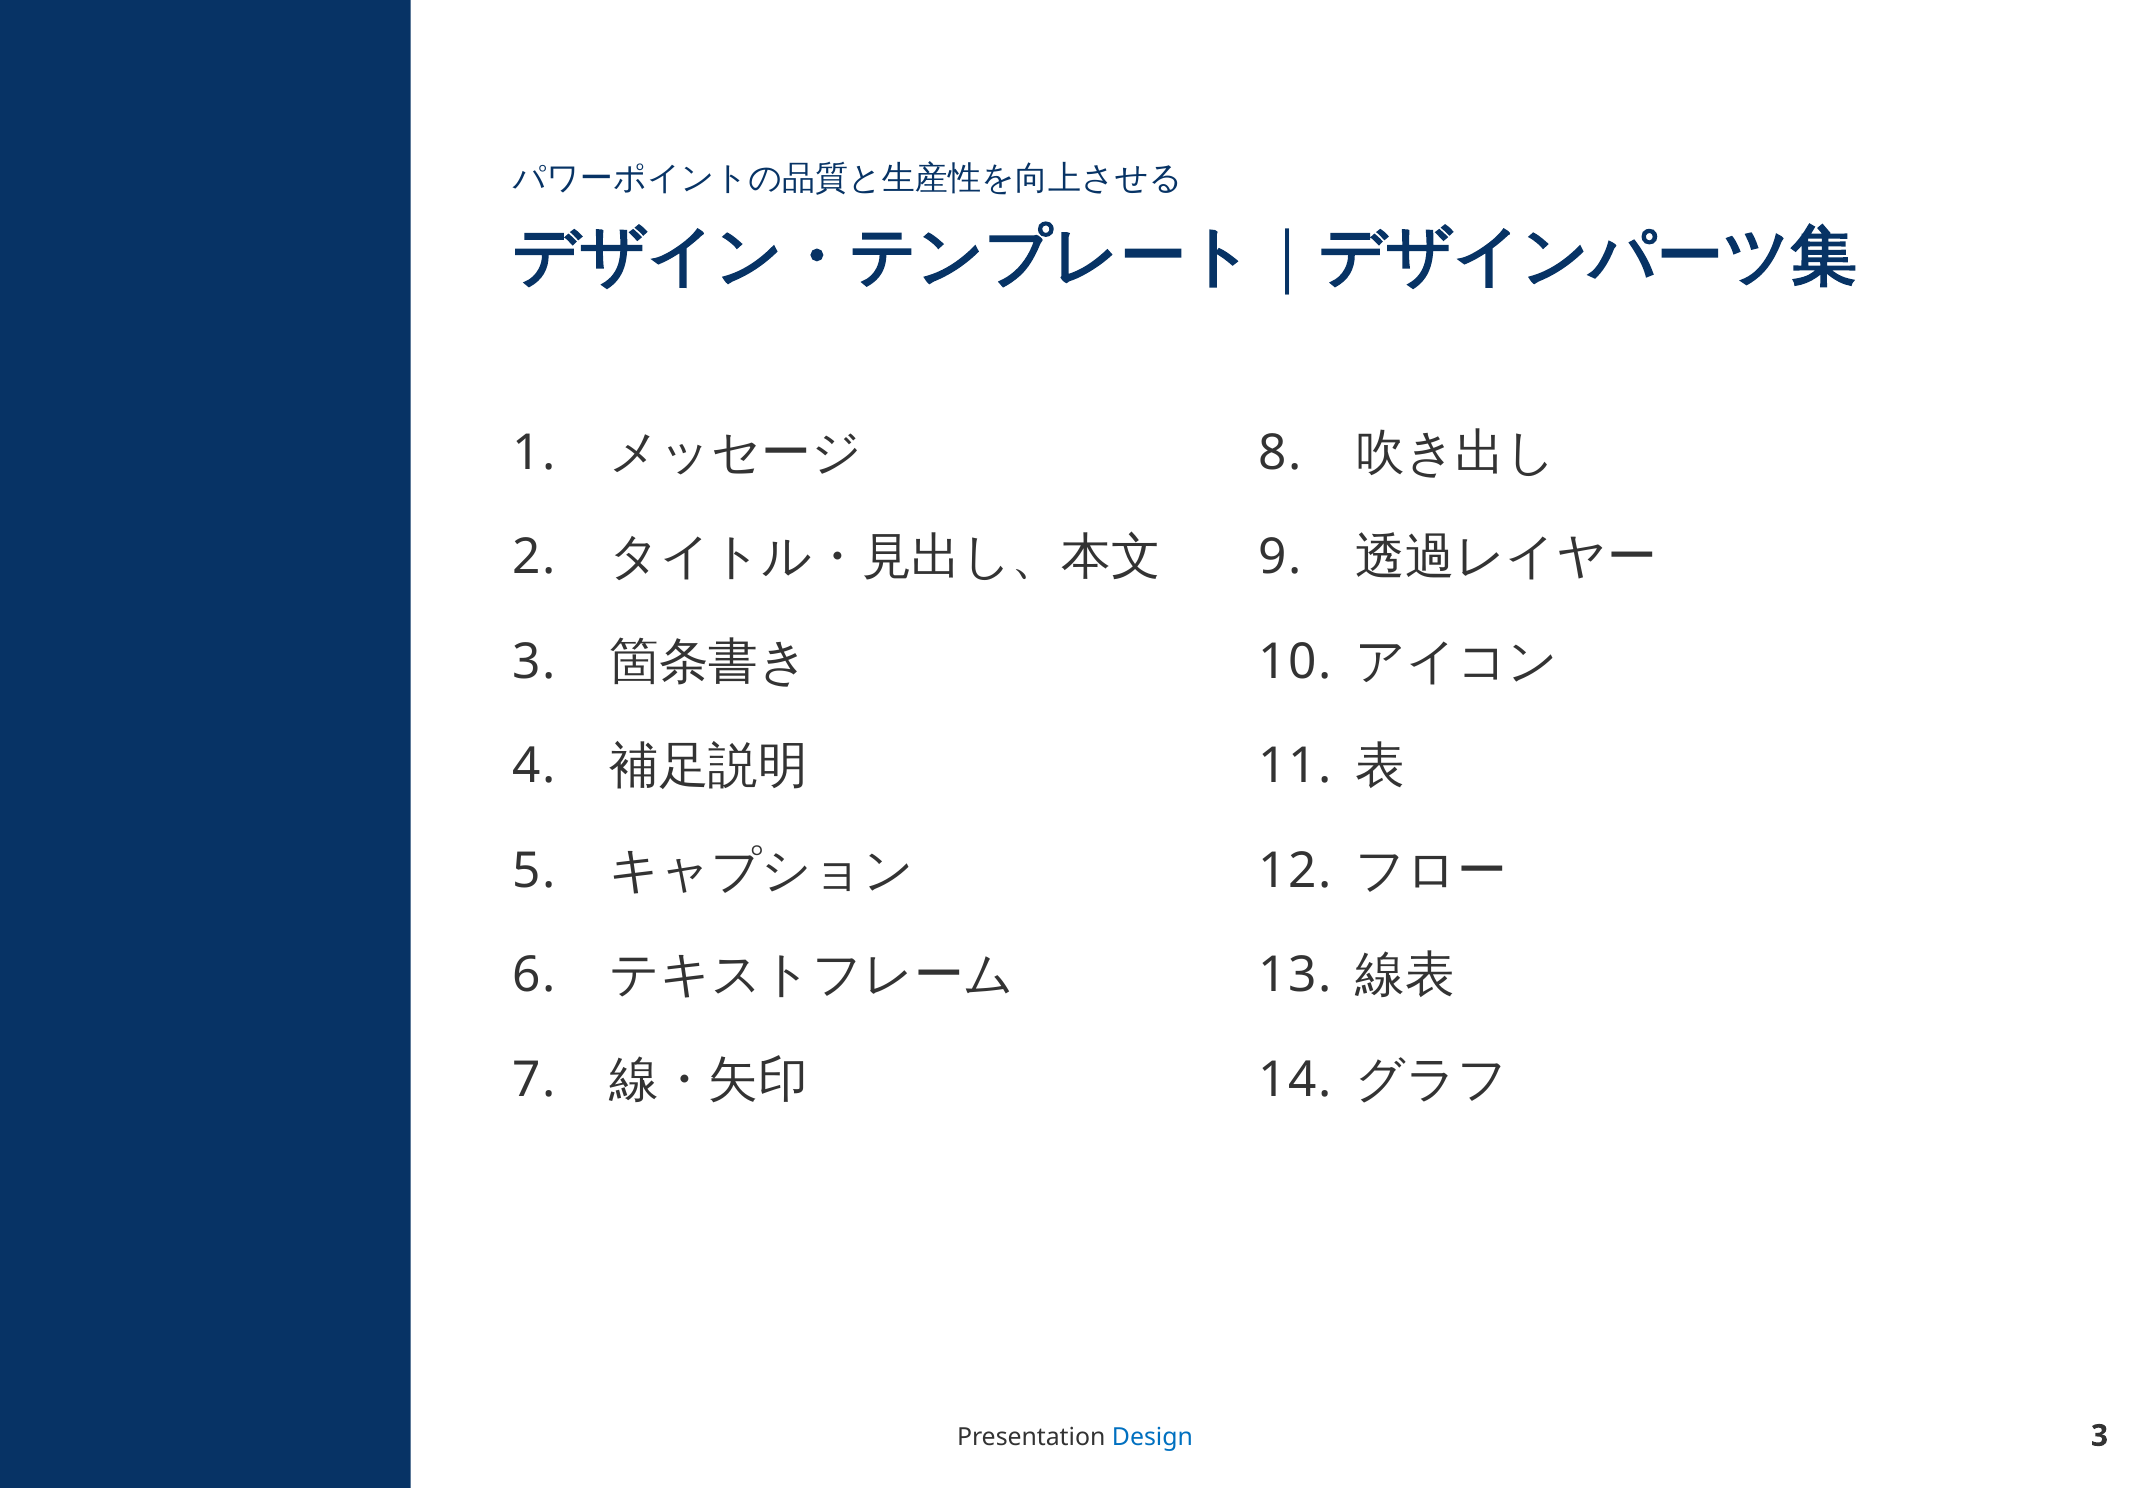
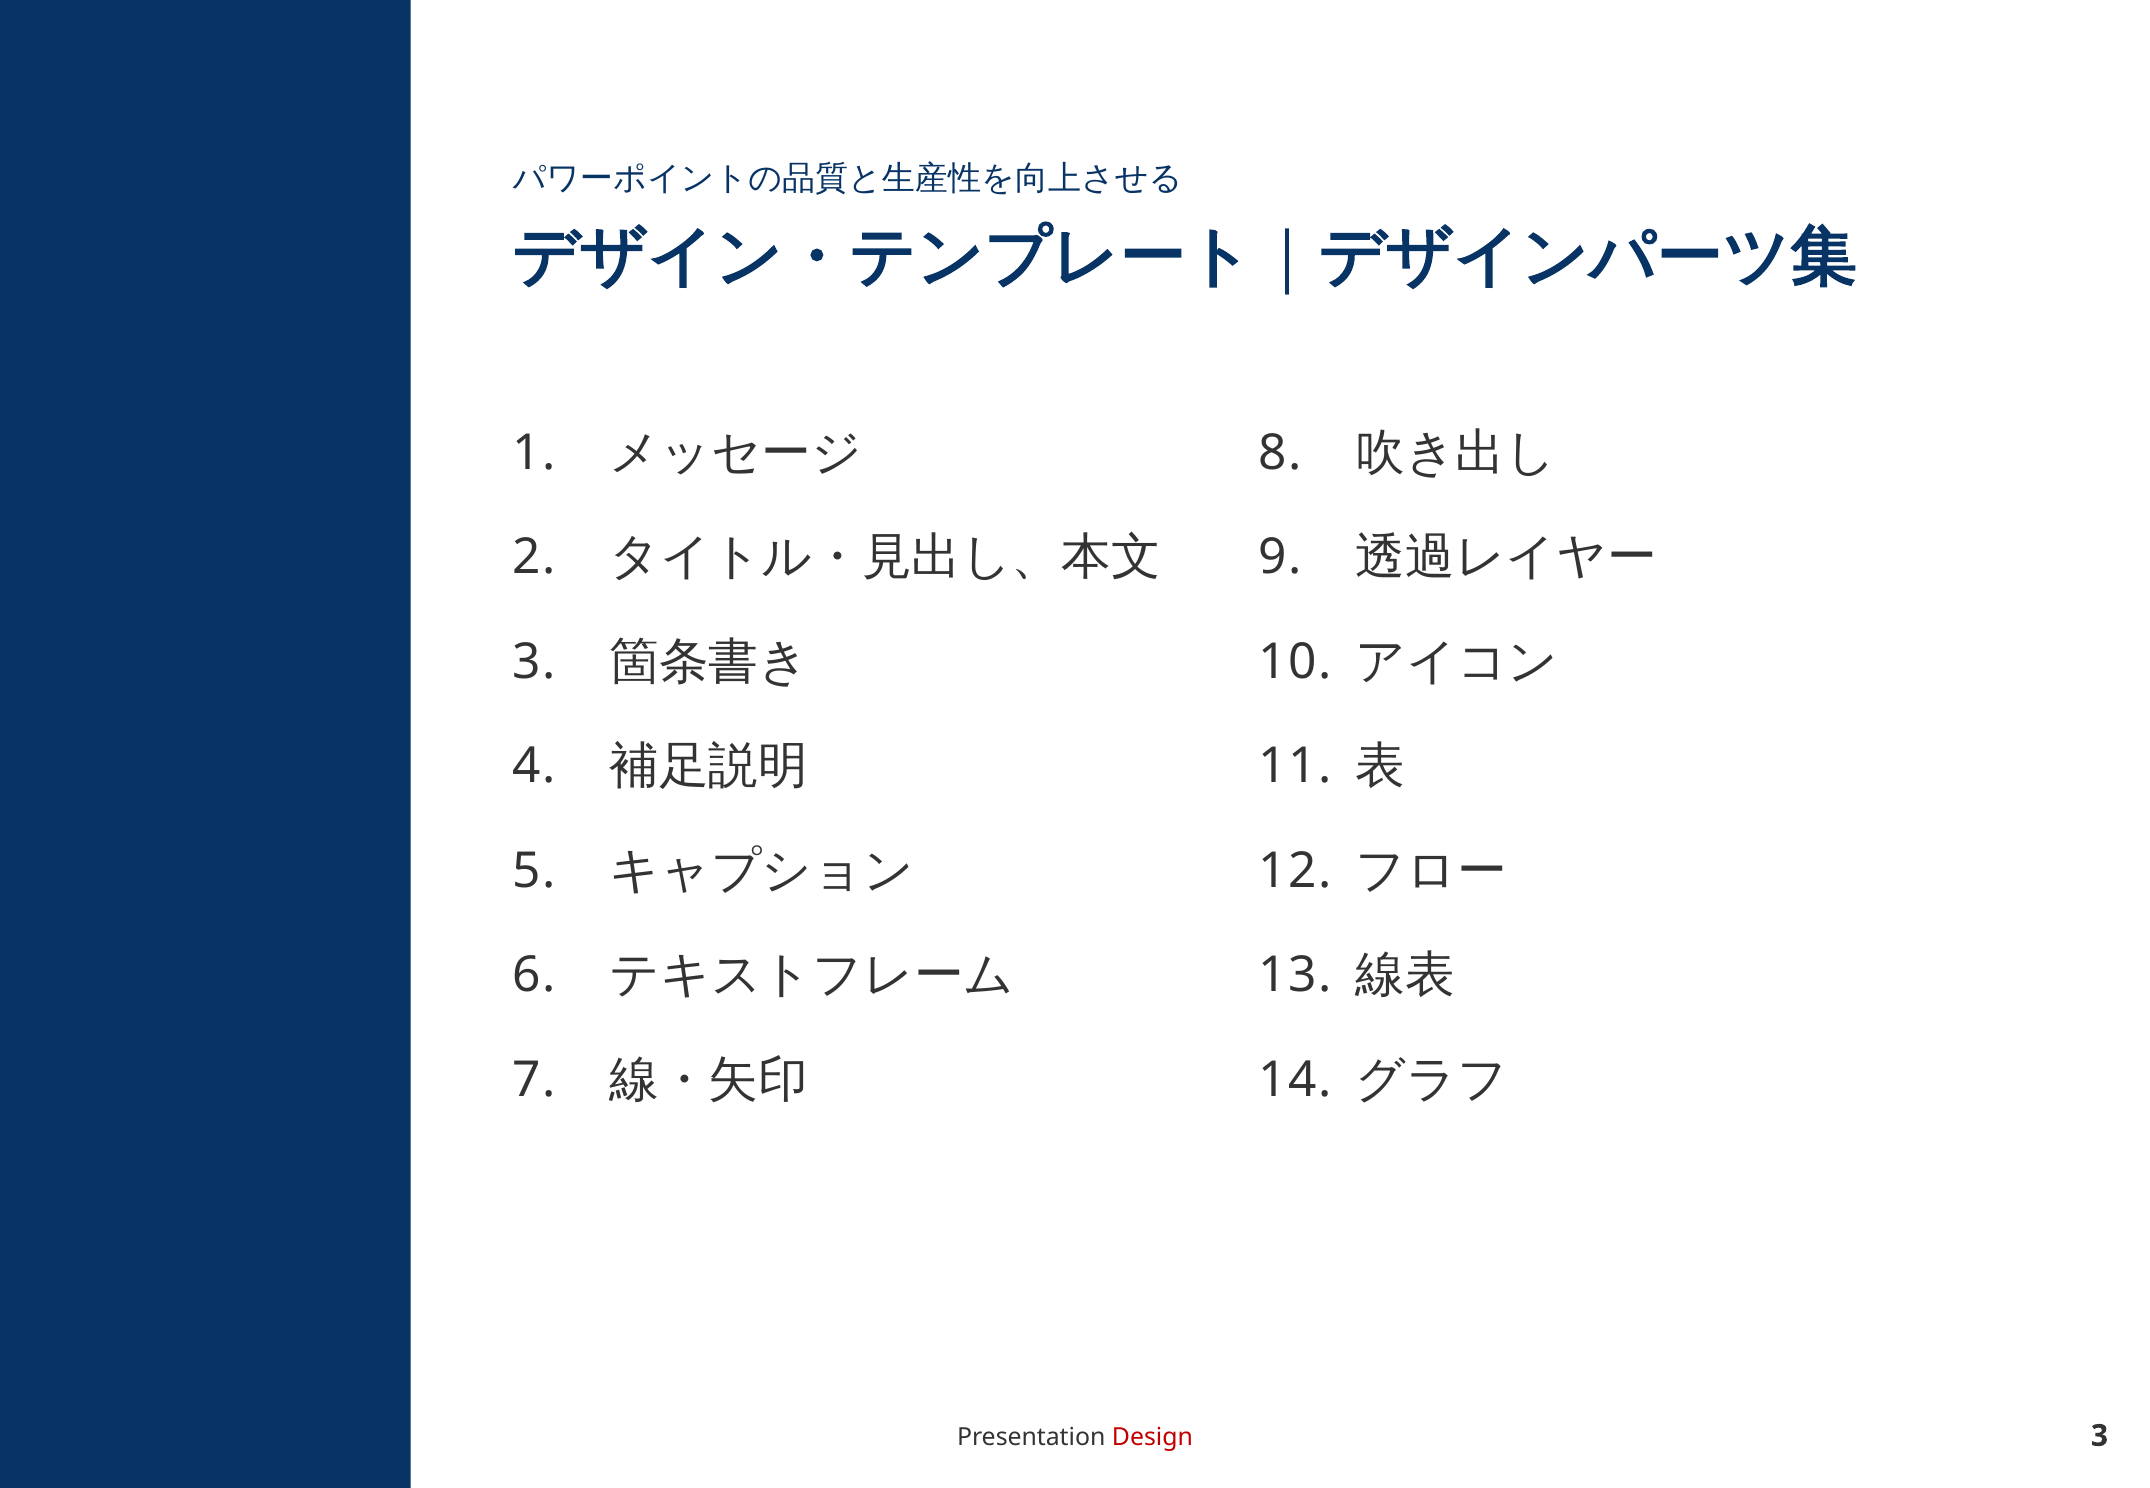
Design colour: blue -> red
